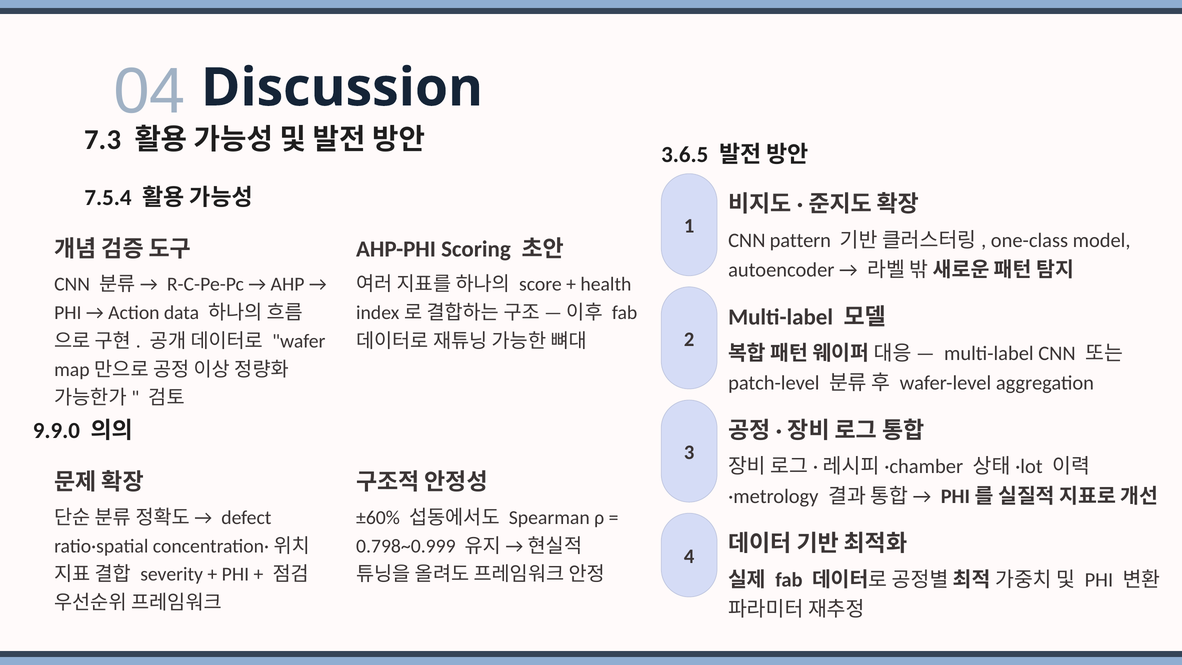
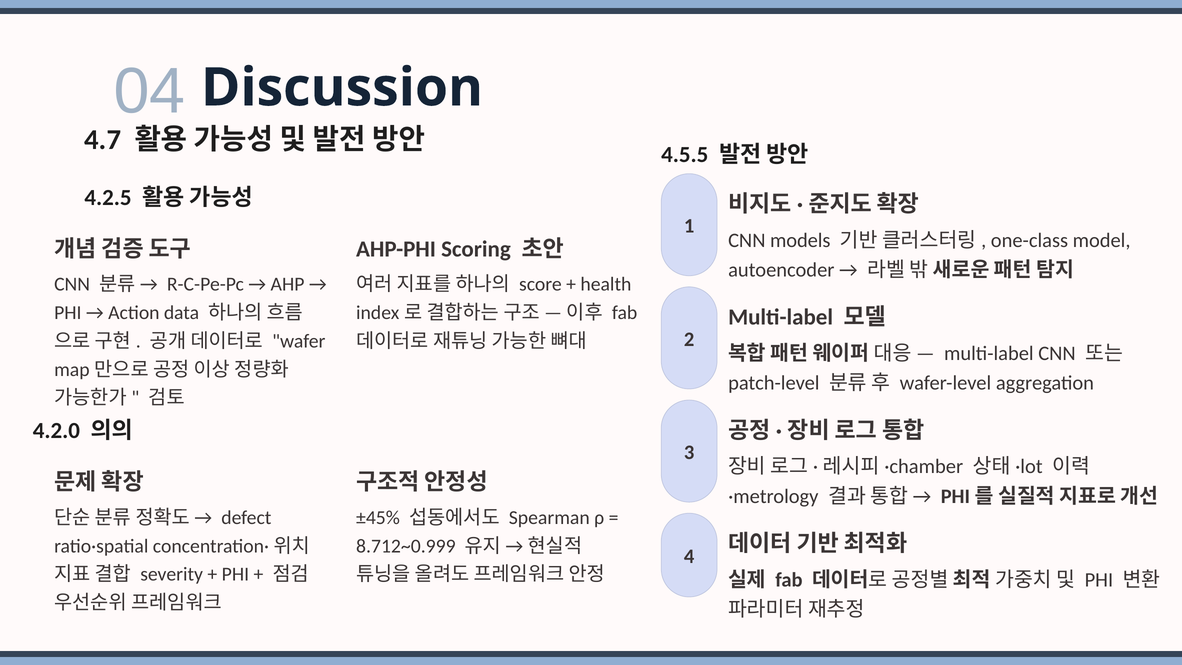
7.3: 7.3 -> 4.7
3.6.5: 3.6.5 -> 4.5.5
7.5.4: 7.5.4 -> 4.2.5
pattern: pattern -> models
9.9.0: 9.9.0 -> 4.2.0
±60%: ±60% -> ±45%
0.798~0.999: 0.798~0.999 -> 8.712~0.999
